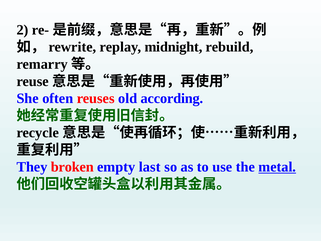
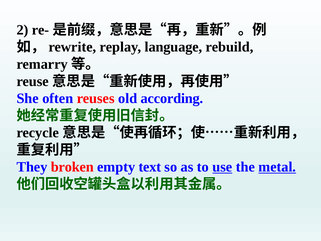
midnight: midnight -> language
last: last -> text
use underline: none -> present
